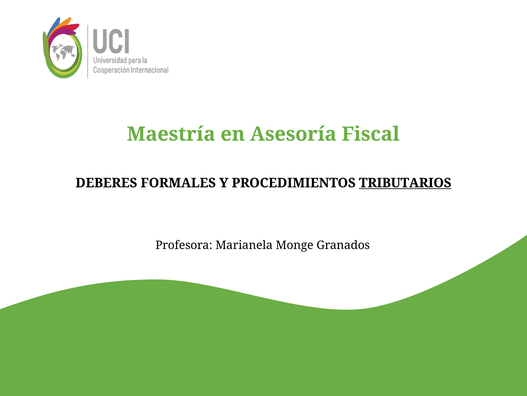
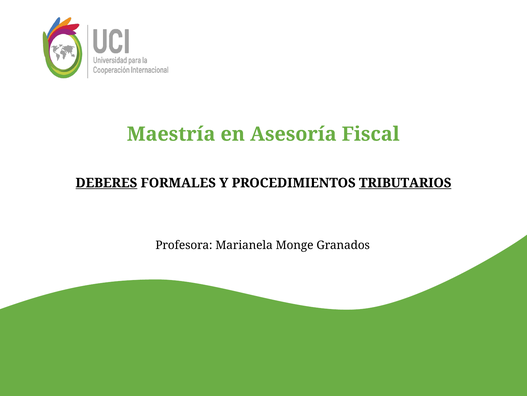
DEBERES underline: none -> present
